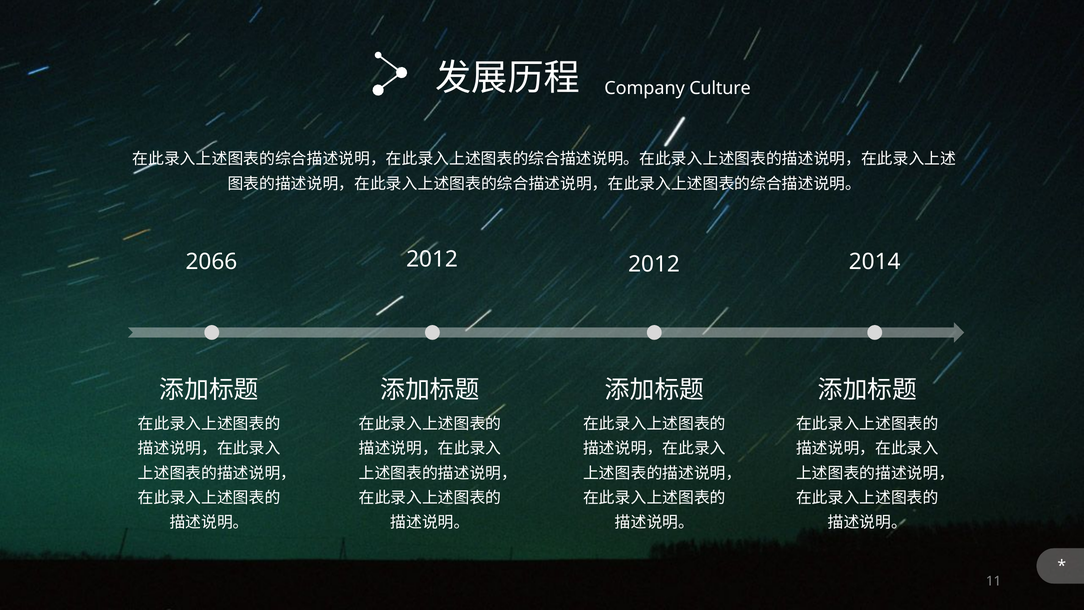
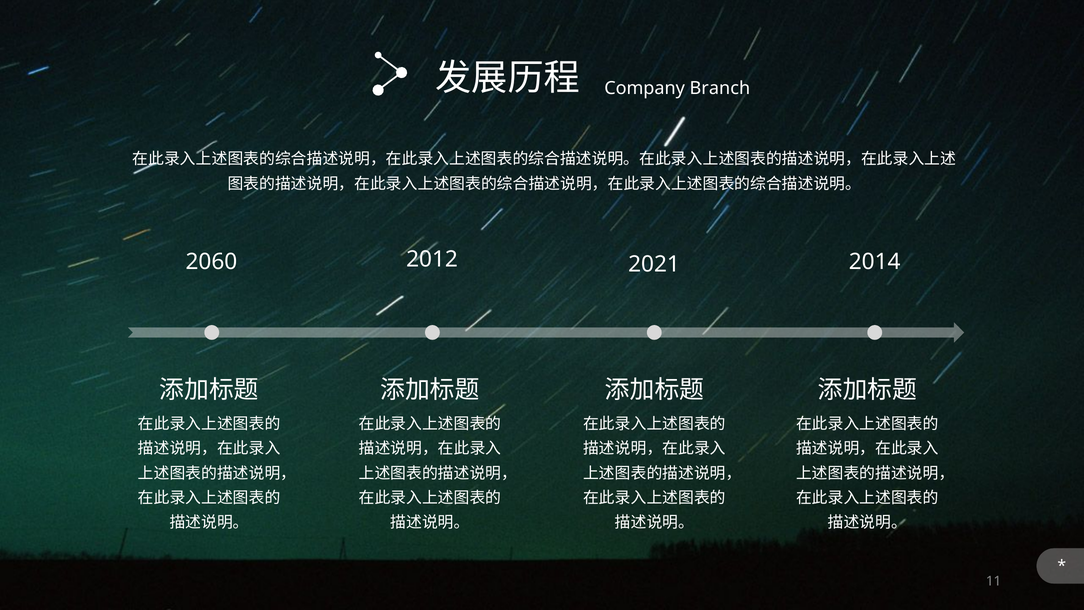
Culture: Culture -> Branch
2066: 2066 -> 2060
2012 at (654, 264): 2012 -> 2021
